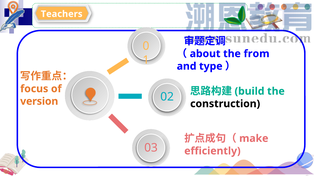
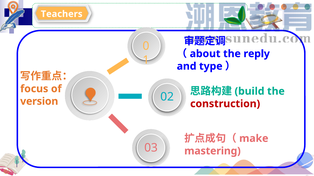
from: from -> reply
construction colour: black -> red
efficiently: efficiently -> mastering
